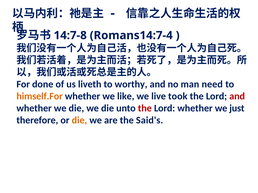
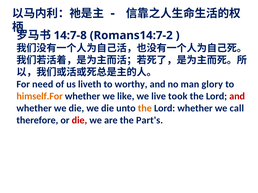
Romans14:7-4: Romans14:7-4 -> Romans14:7-2
done: done -> need
need: need -> glory
the at (145, 109) colour: red -> orange
just: just -> call
die at (79, 121) colour: orange -> red
Said's: Said's -> Part's
